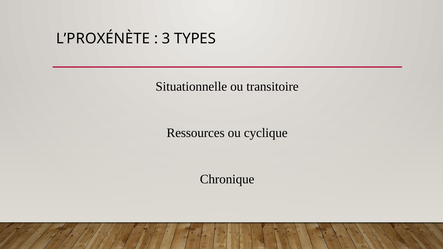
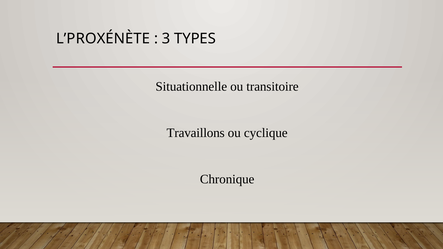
Ressources: Ressources -> Travaillons
